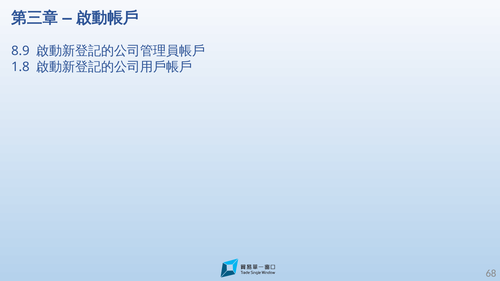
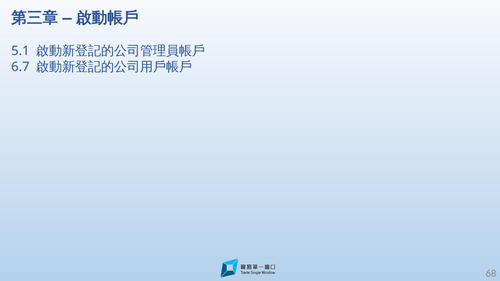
8.9: 8.9 -> 5.1
1.8: 1.8 -> 6.7
